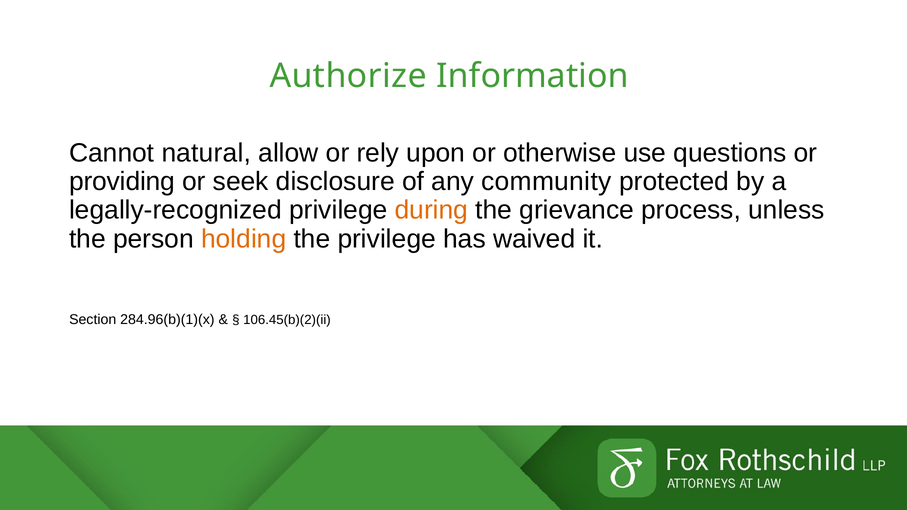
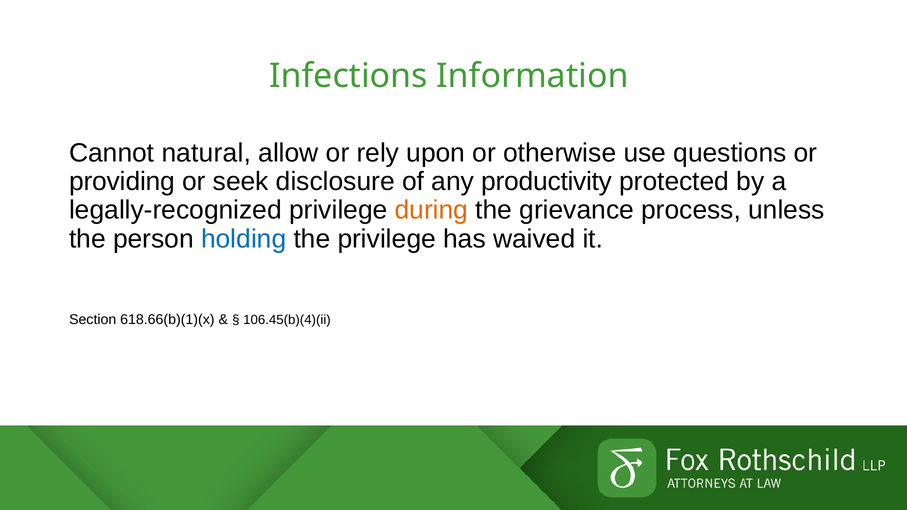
Authorize: Authorize -> Infections
community: community -> productivity
holding colour: orange -> blue
284.96(b)(1)(x: 284.96(b)(1)(x -> 618.66(b)(1)(x
106.45(b)(2)(ii: 106.45(b)(2)(ii -> 106.45(b)(4)(ii
